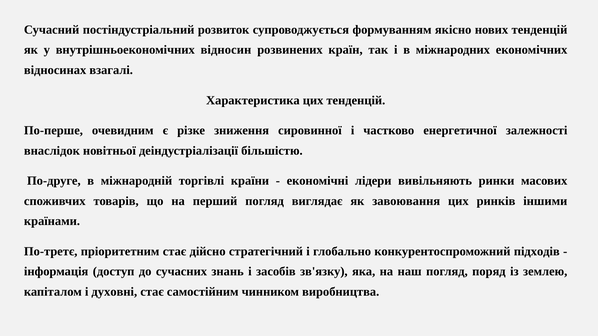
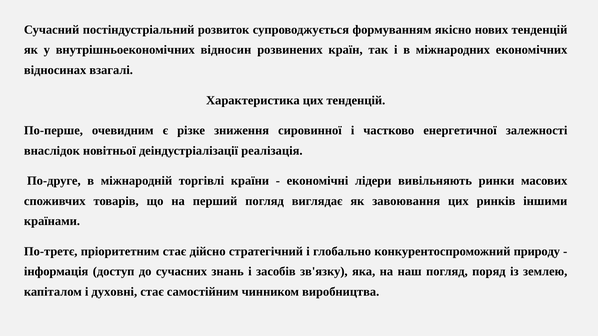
більшістю: більшістю -> реалізація
підходів: підходів -> природу
